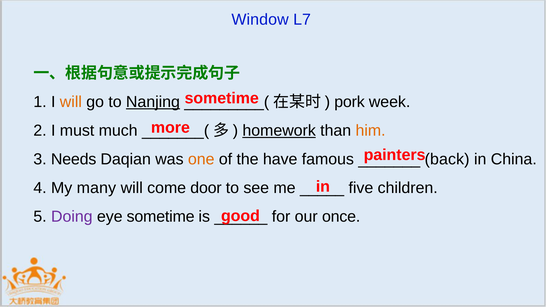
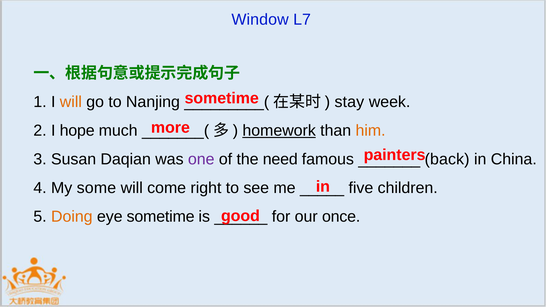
Nanjing underline: present -> none
pork: pork -> stay
must: must -> hope
Needs: Needs -> Susan
one colour: orange -> purple
have: have -> need
many: many -> some
door: door -> right
Doing colour: purple -> orange
